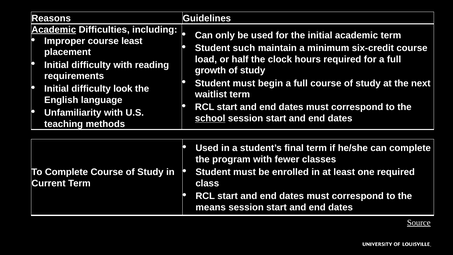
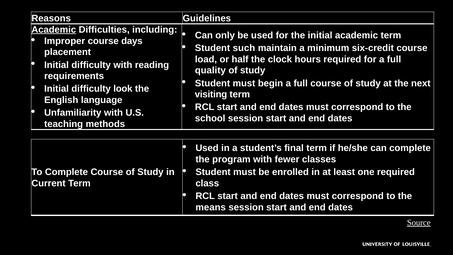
course least: least -> days
growth: growth -> quality
waitlist: waitlist -> visiting
school underline: present -> none
